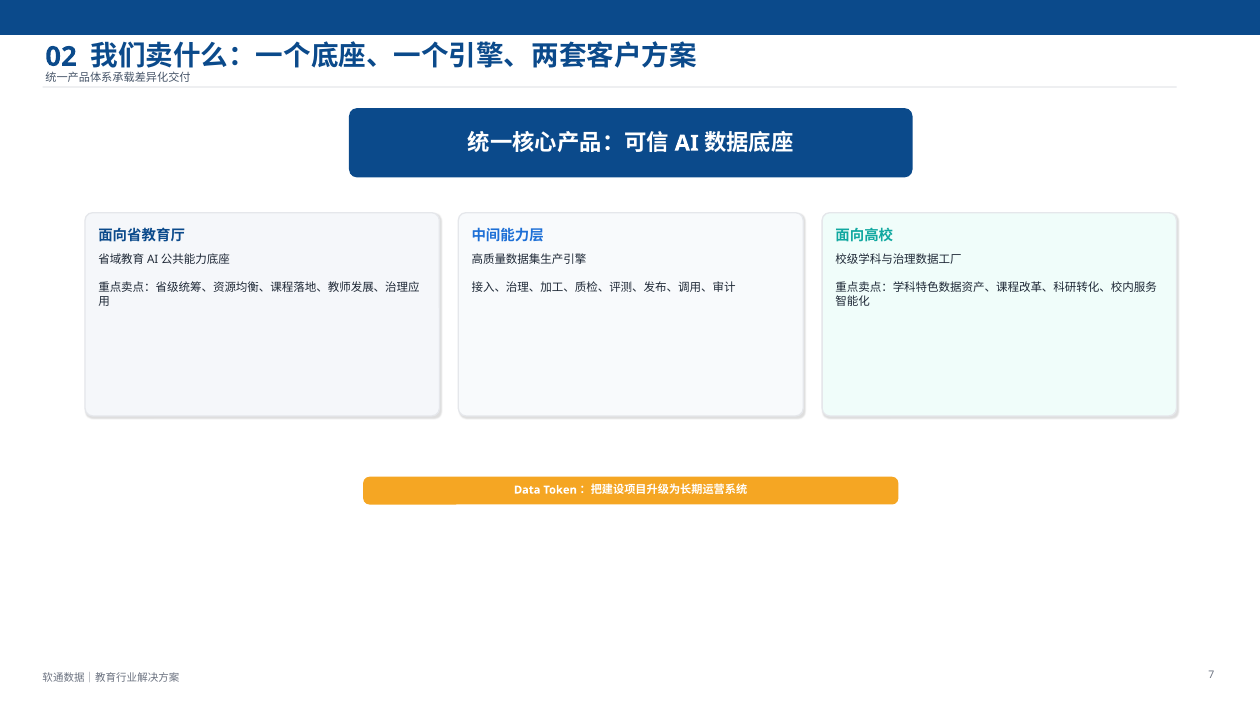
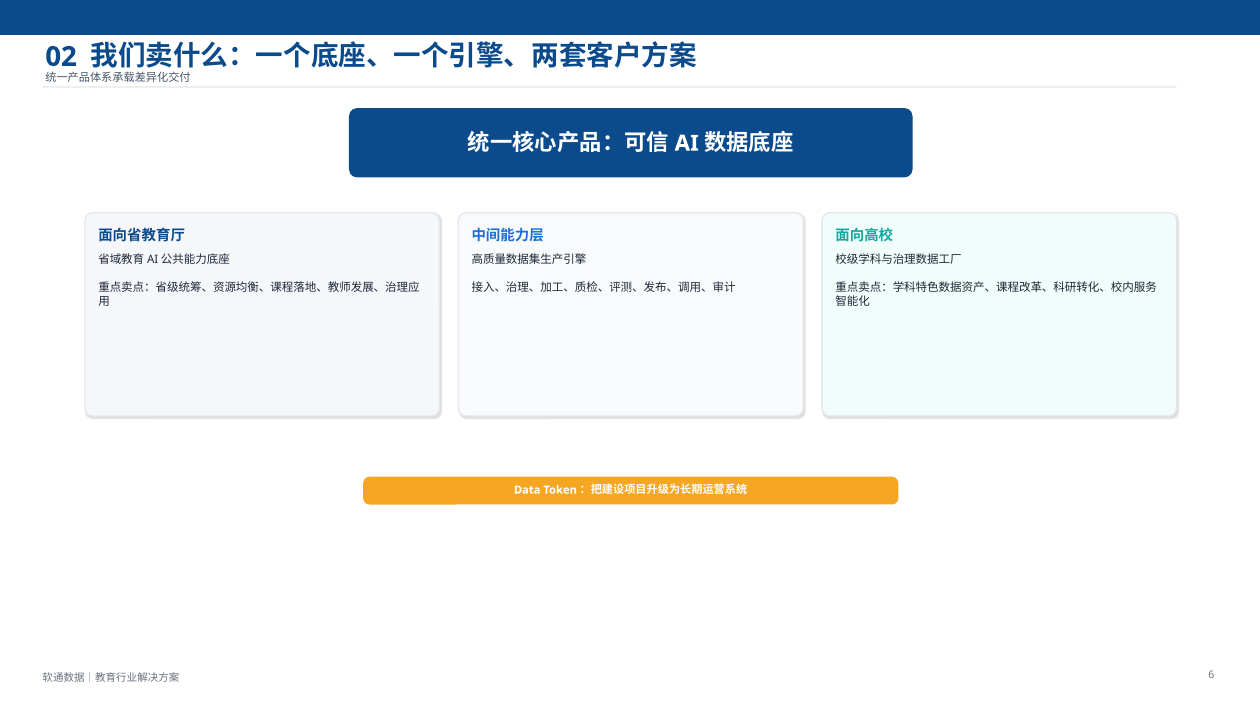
7: 7 -> 6
